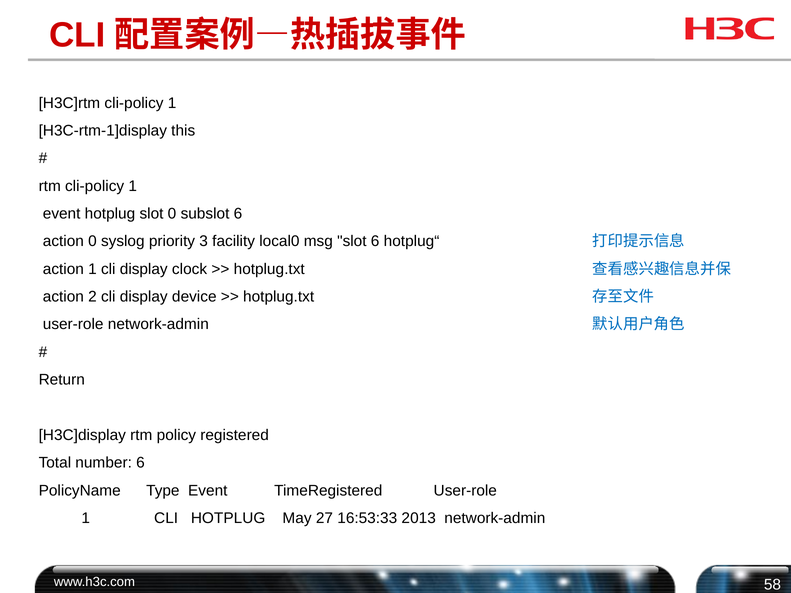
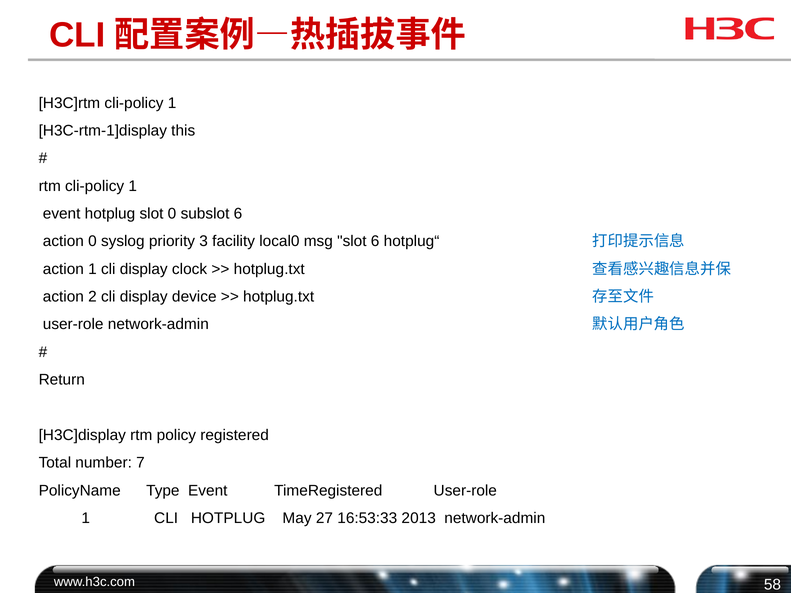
number 6: 6 -> 7
